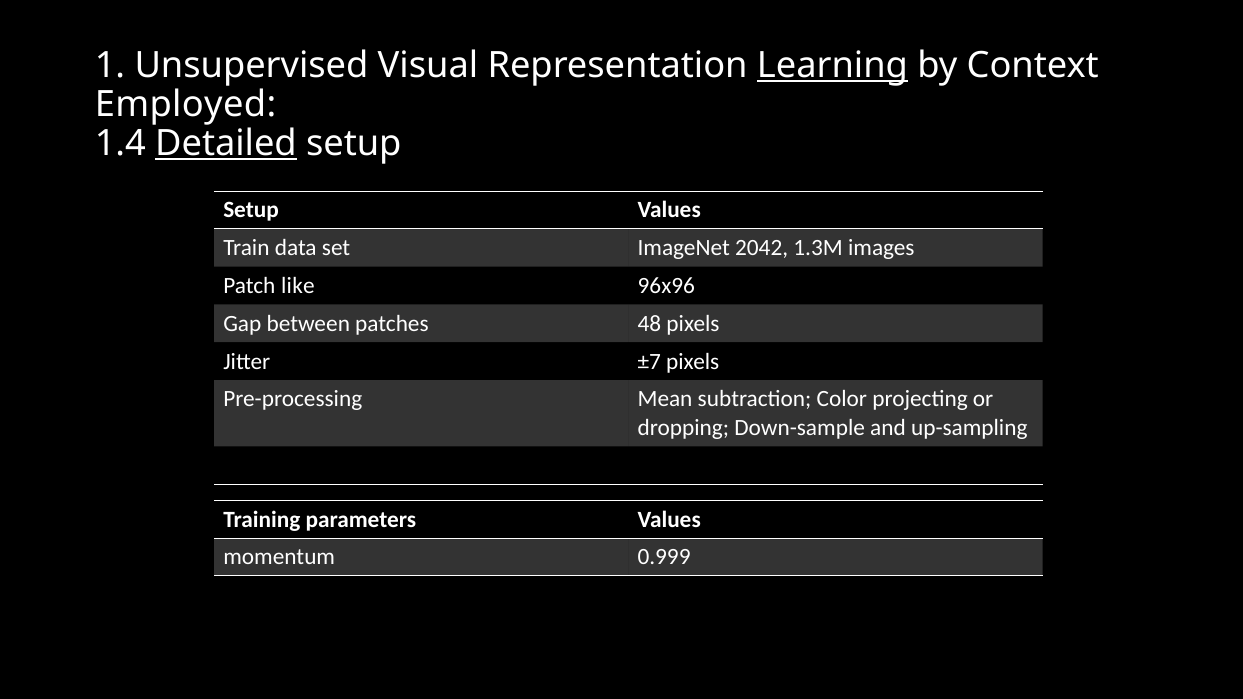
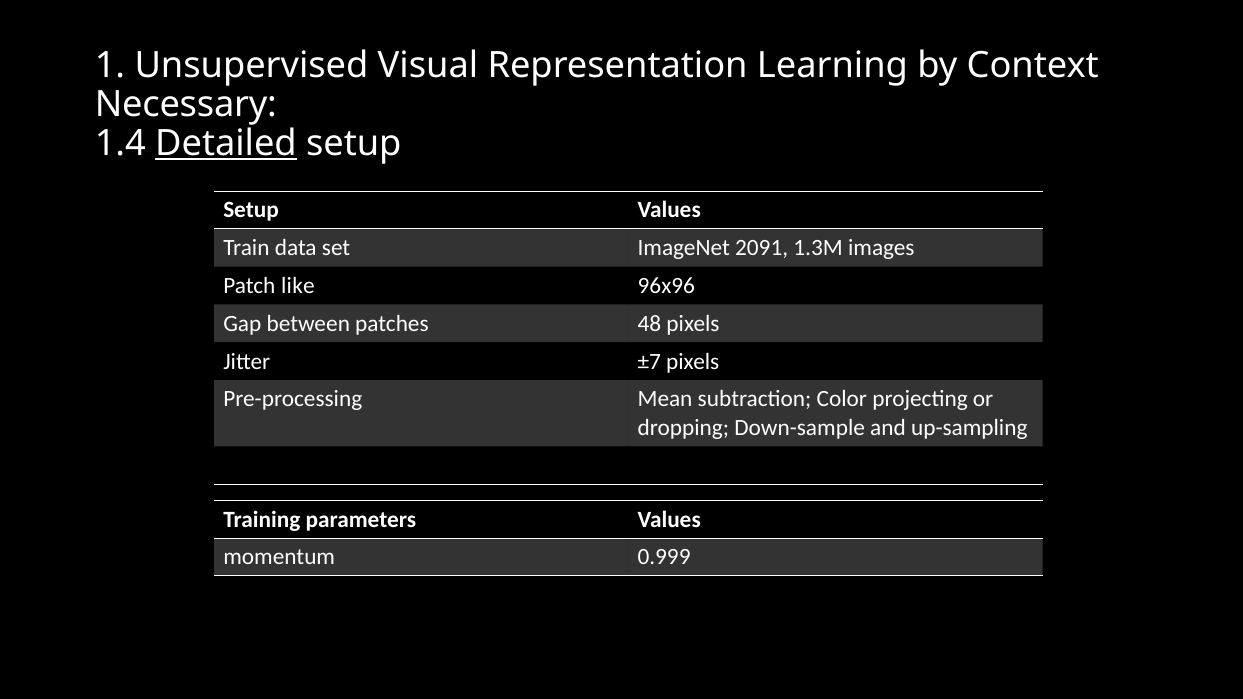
Learning underline: present -> none
Employed: Employed -> Necessary
2042: 2042 -> 2091
